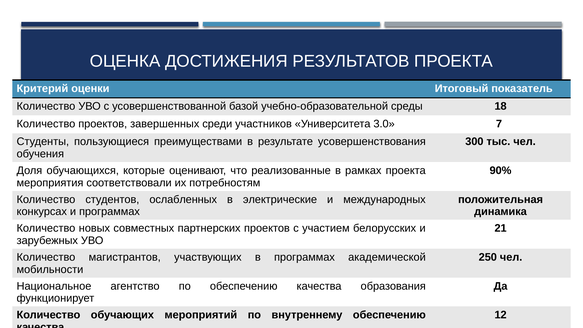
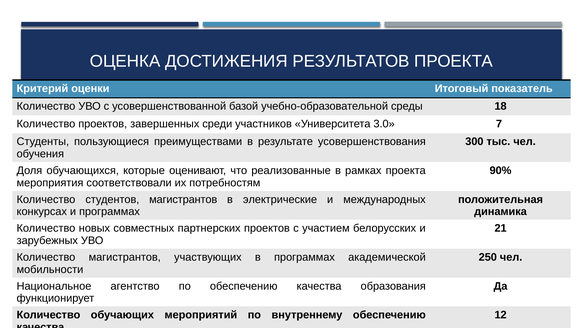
студентов ослабленных: ослабленных -> магистрантов
